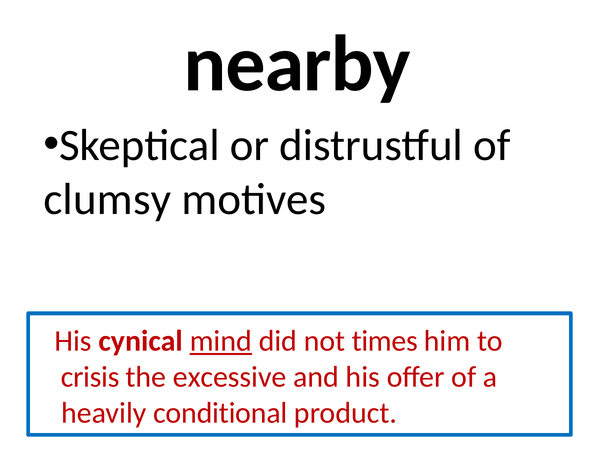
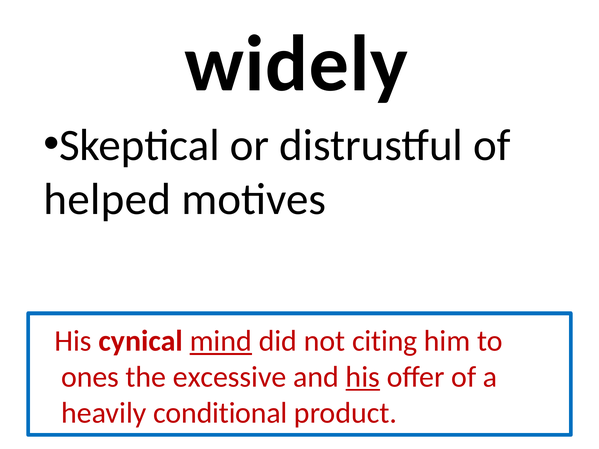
nearby: nearby -> widely
clumsy: clumsy -> helped
times: times -> citing
crisis: crisis -> ones
his at (363, 377) underline: none -> present
